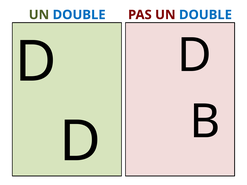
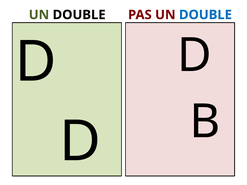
DOUBLE at (79, 15) colour: blue -> black
